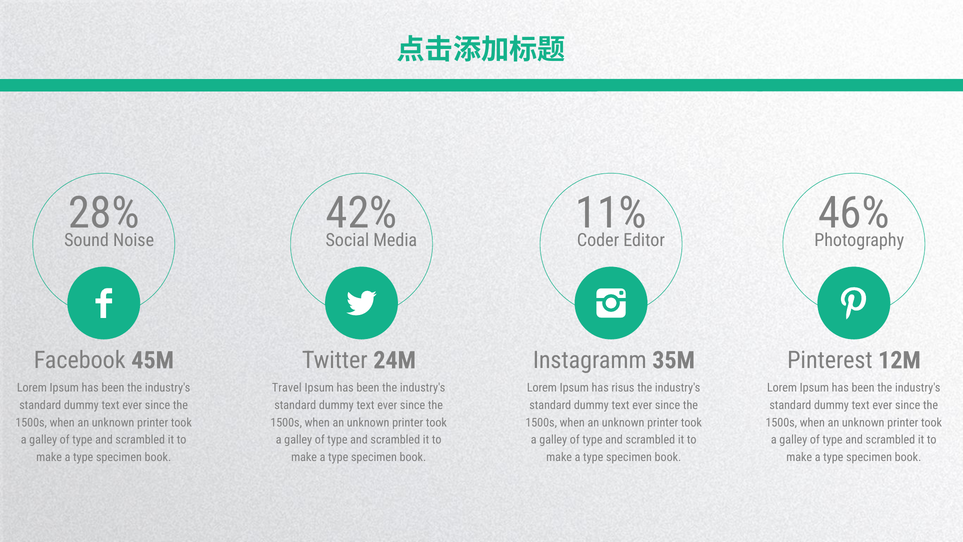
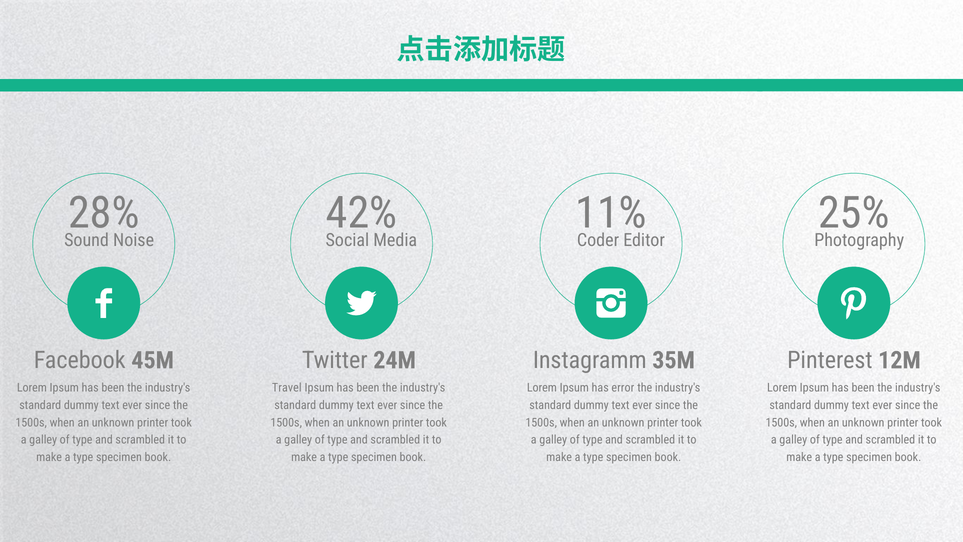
46%: 46% -> 25%
risus: risus -> error
